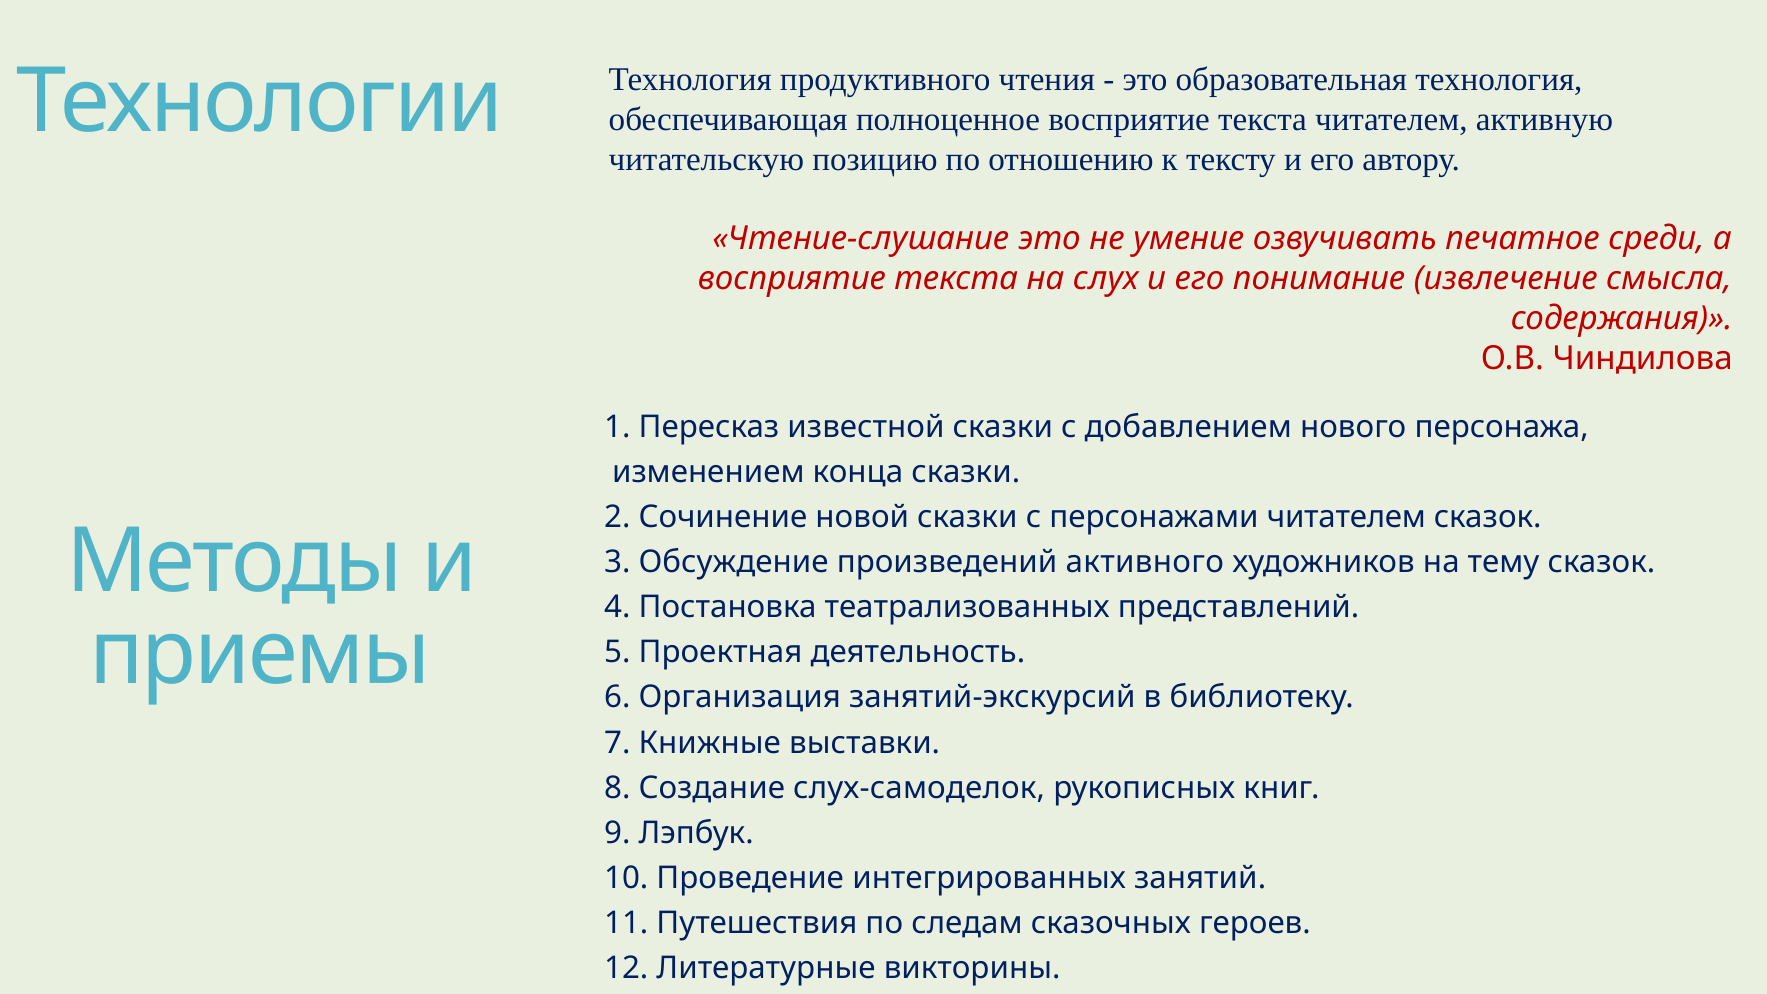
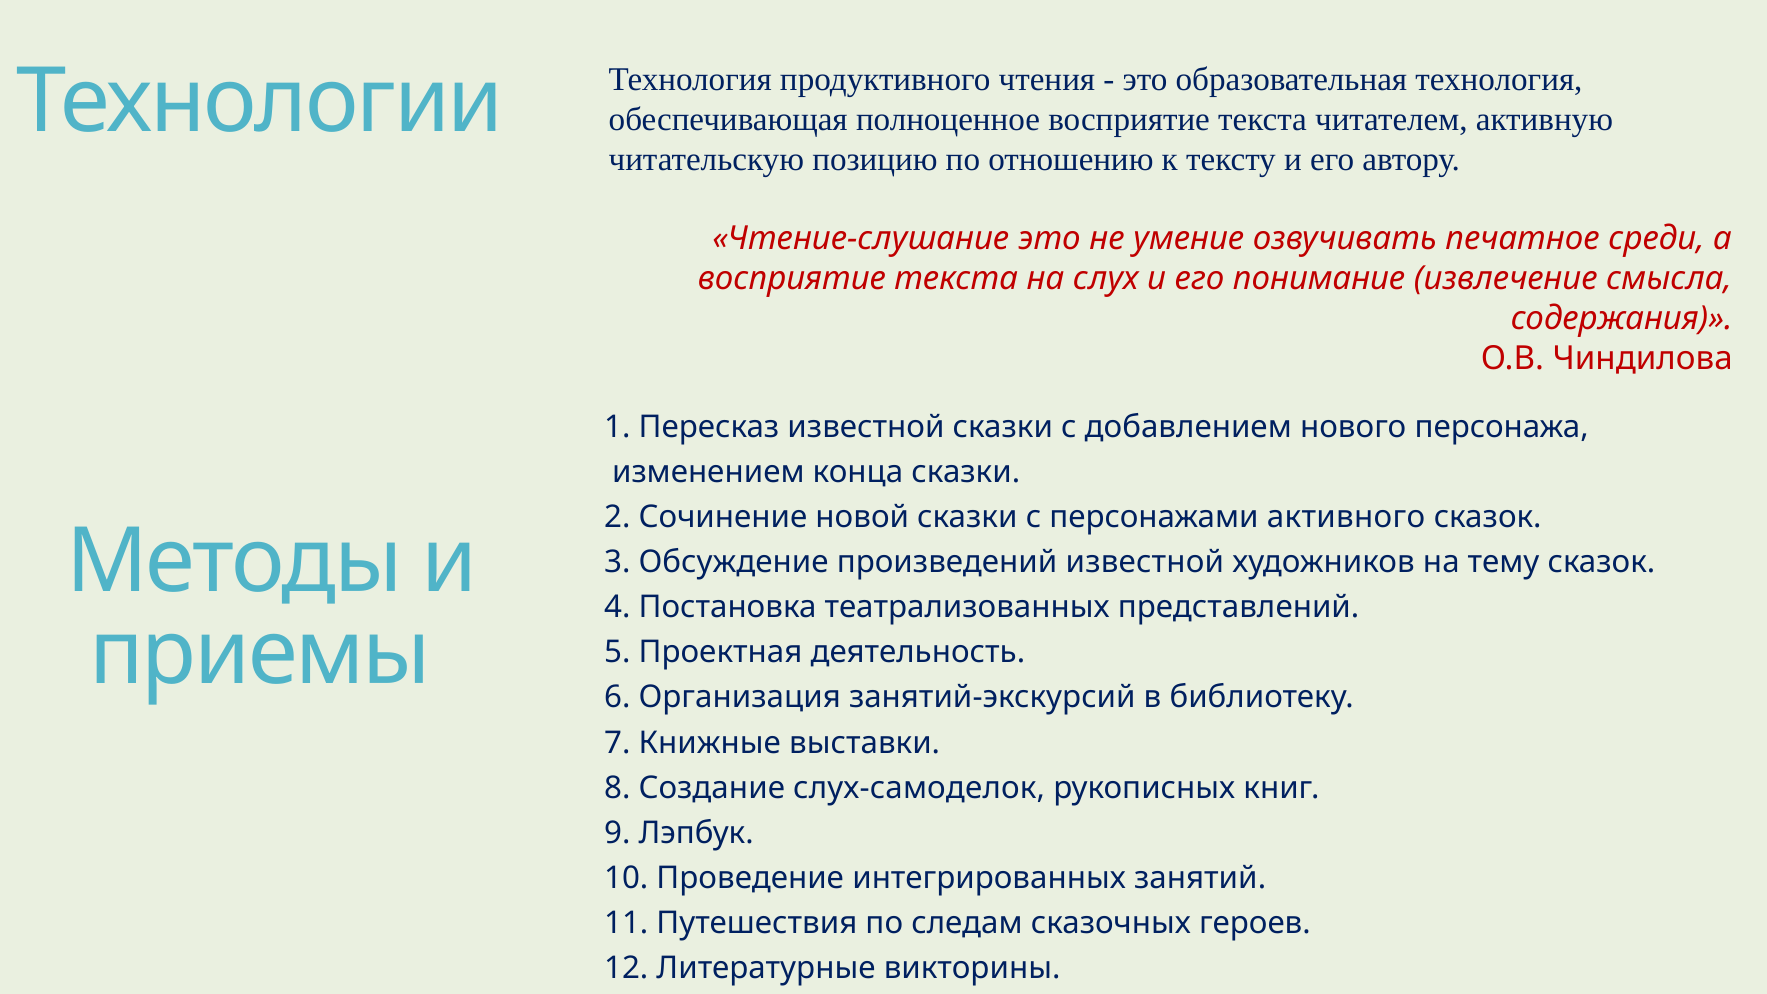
персонажами читателем: читателем -> активного
произведений активного: активного -> известной
